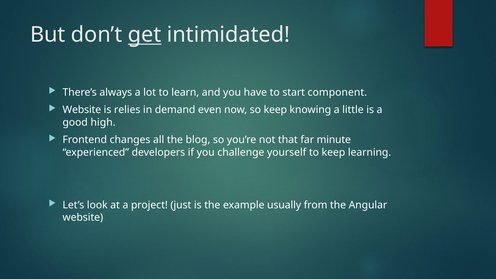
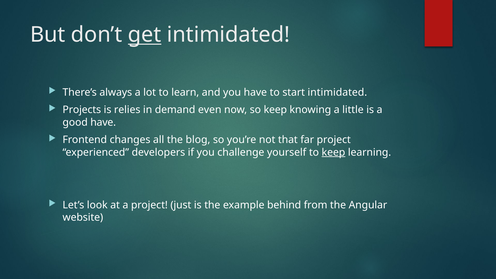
start component: component -> intimidated
Website at (82, 110): Website -> Projects
good high: high -> have
far minute: minute -> project
keep at (333, 152) underline: none -> present
usually: usually -> behind
